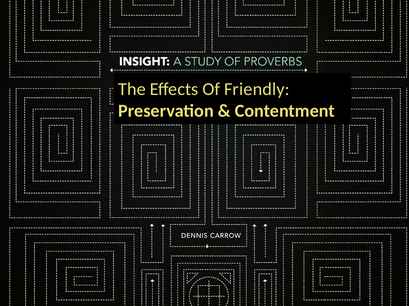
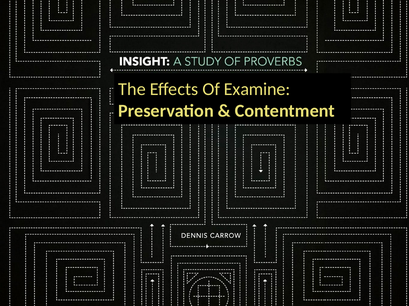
Friendly: Friendly -> Examine
